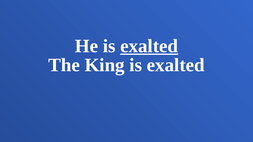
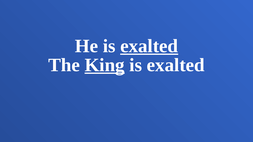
King underline: none -> present
